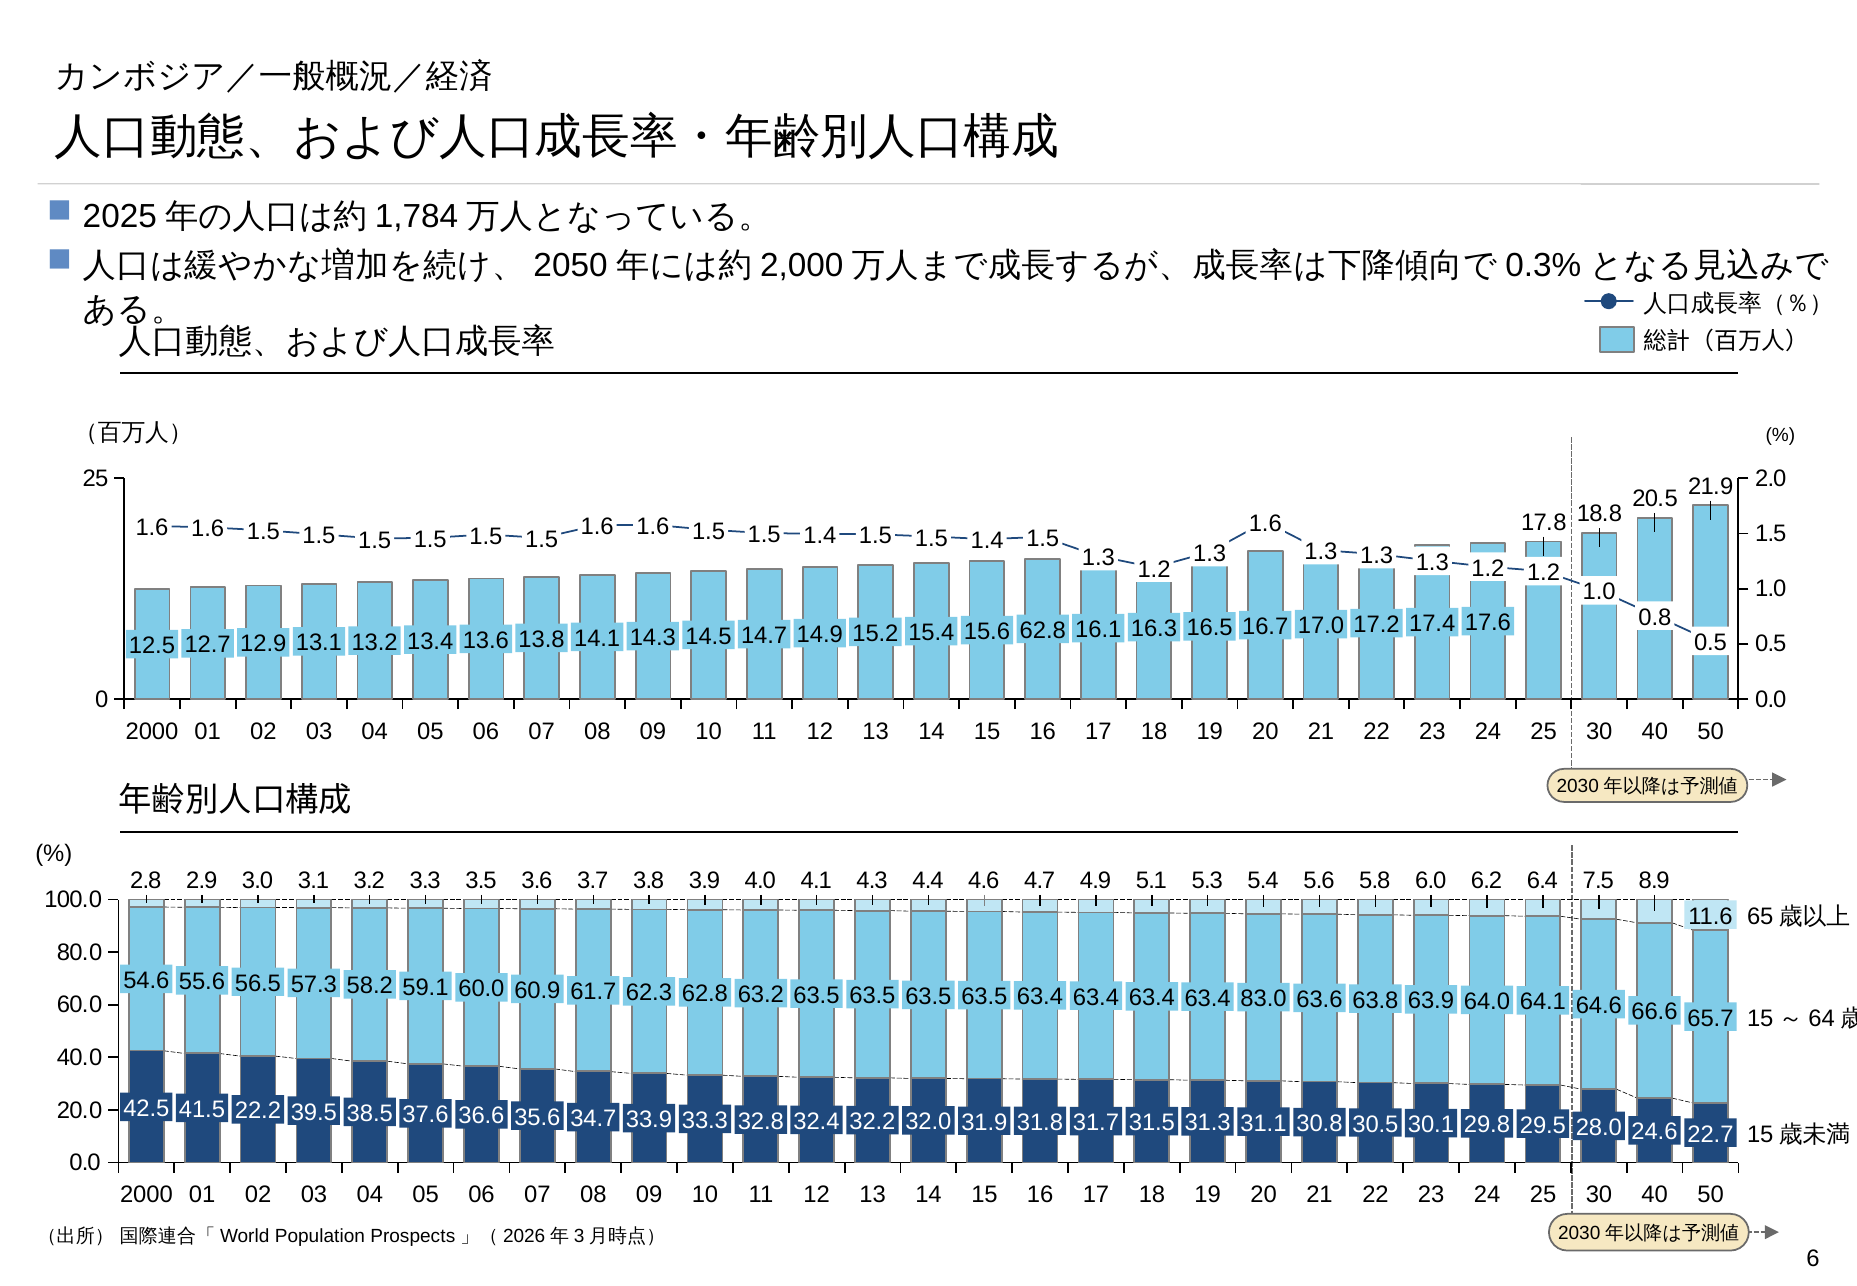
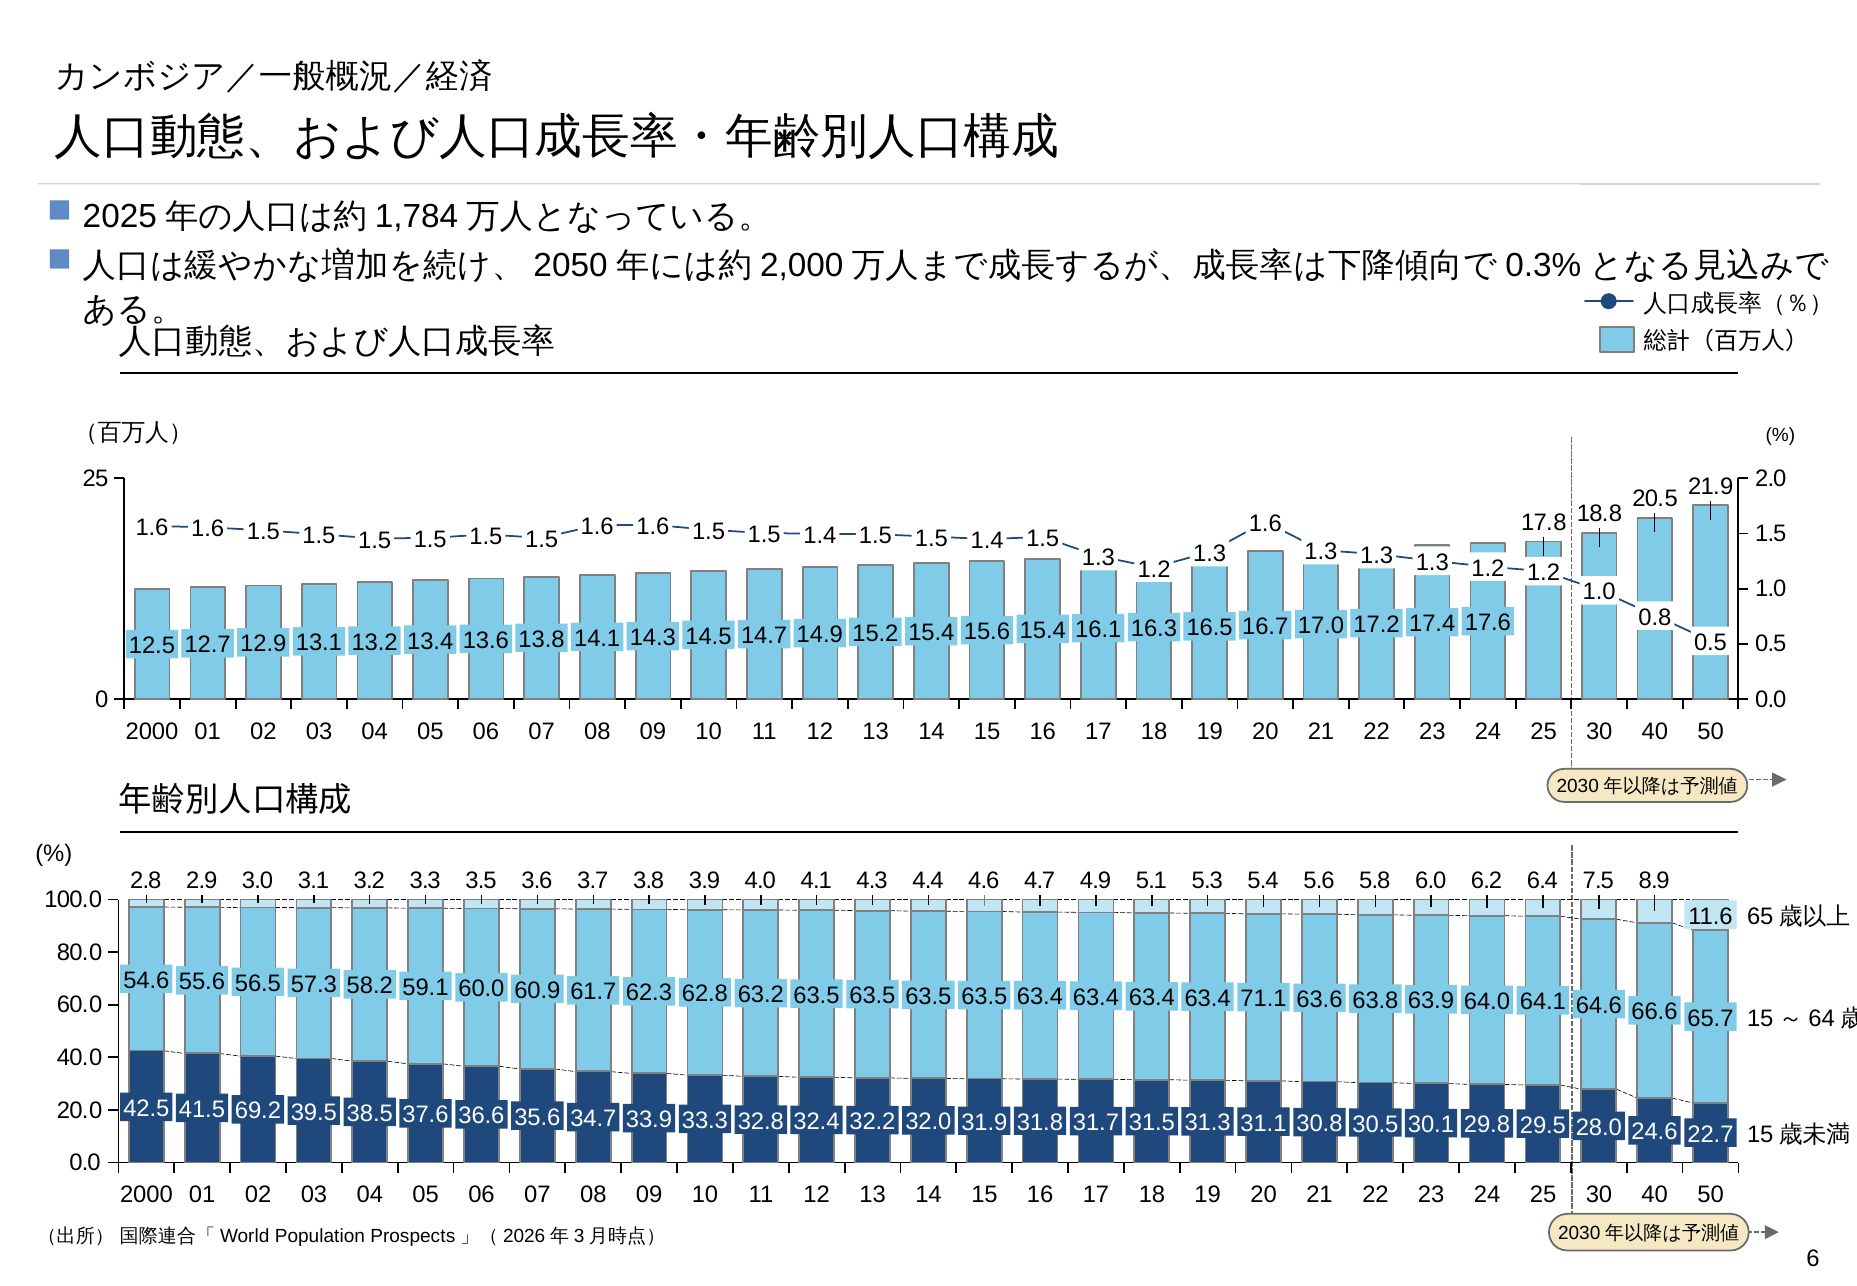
62.8 at (1043, 630): 62.8 -> 15.4
83.0: 83.0 -> 71.1
22.2: 22.2 -> 69.2
